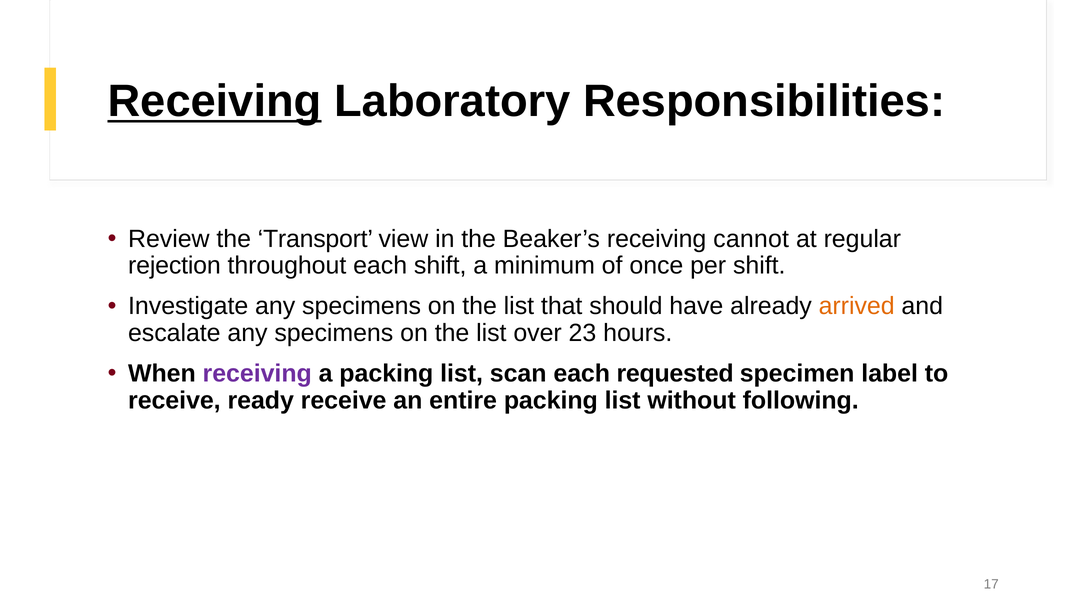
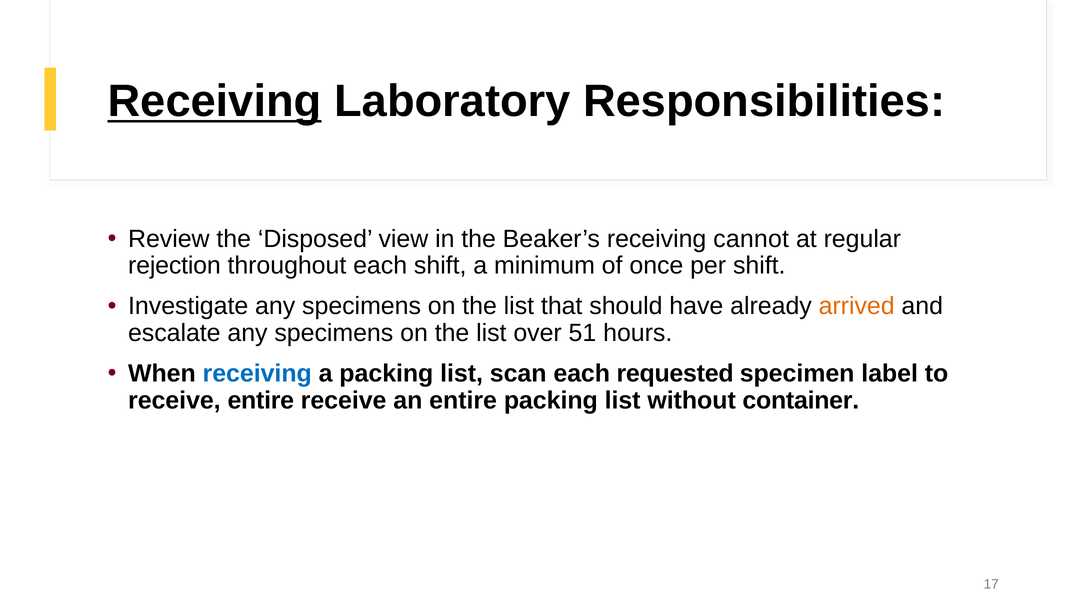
Transport: Transport -> Disposed
23: 23 -> 51
receiving at (257, 374) colour: purple -> blue
receive ready: ready -> entire
following: following -> container
